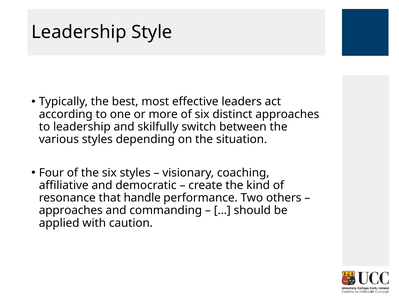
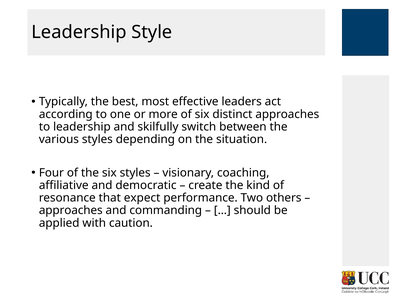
handle: handle -> expect
